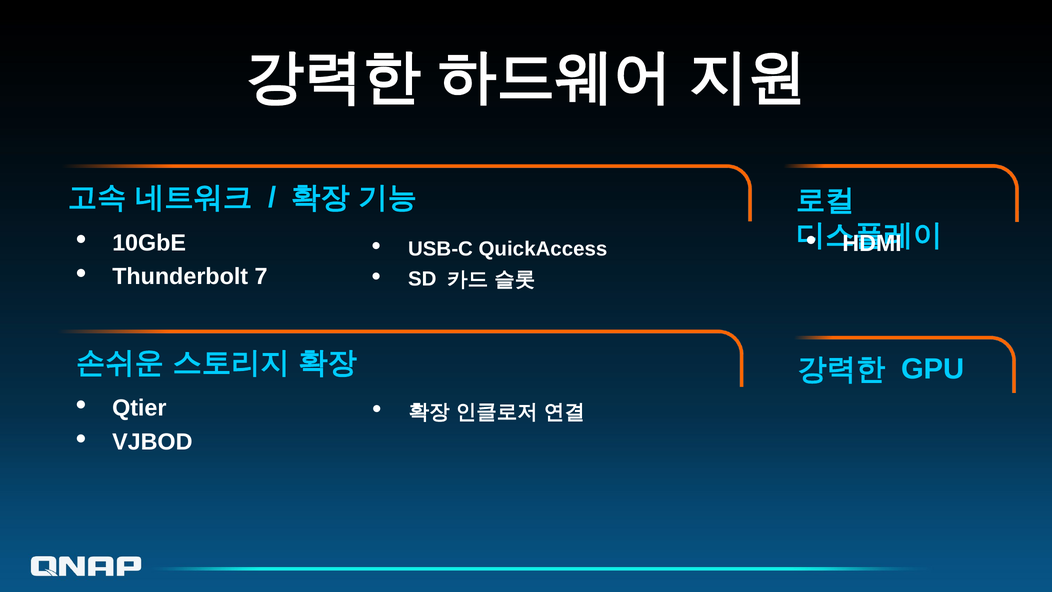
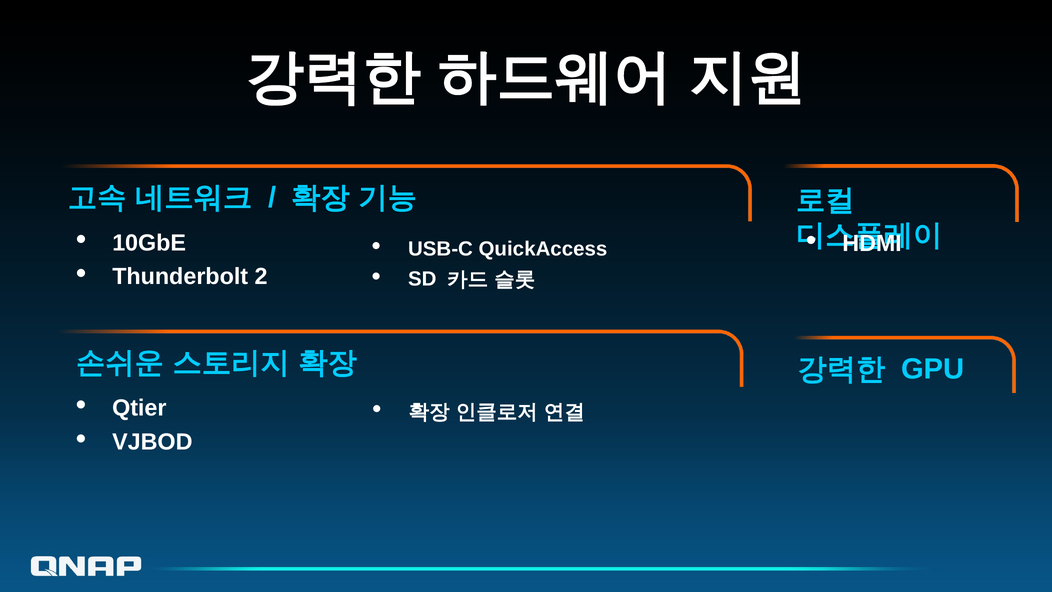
7: 7 -> 2
